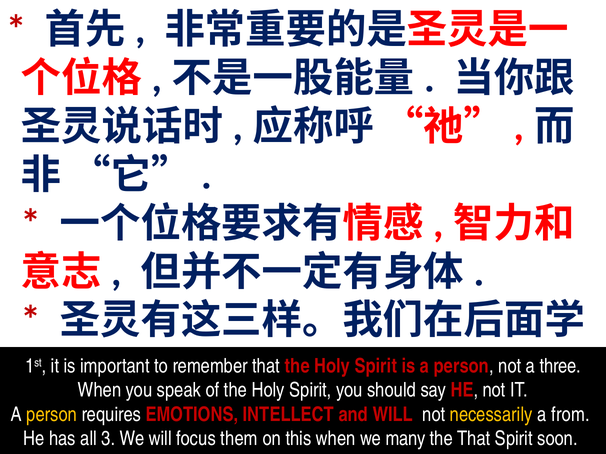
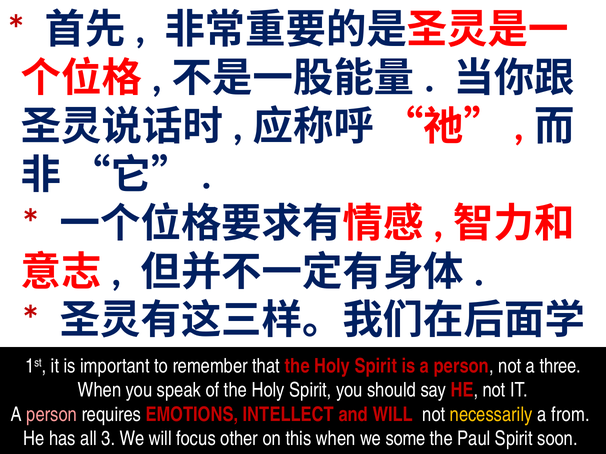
person at (52, 415) colour: yellow -> pink
them: them -> other
many: many -> some
the That: That -> Paul
